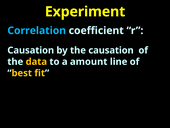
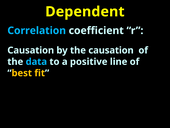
Experiment: Experiment -> Dependent
data colour: yellow -> light blue
amount: amount -> positive
